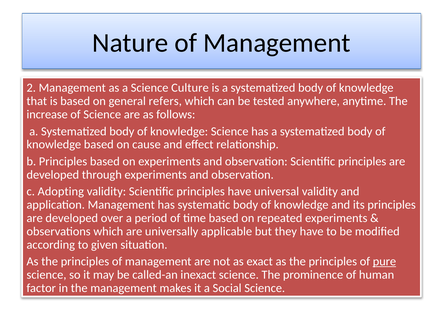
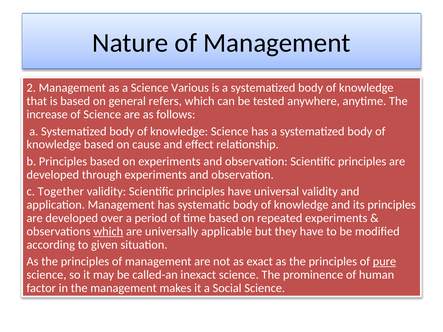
Culture: Culture -> Various
Adopting: Adopting -> Together
which at (108, 232) underline: none -> present
